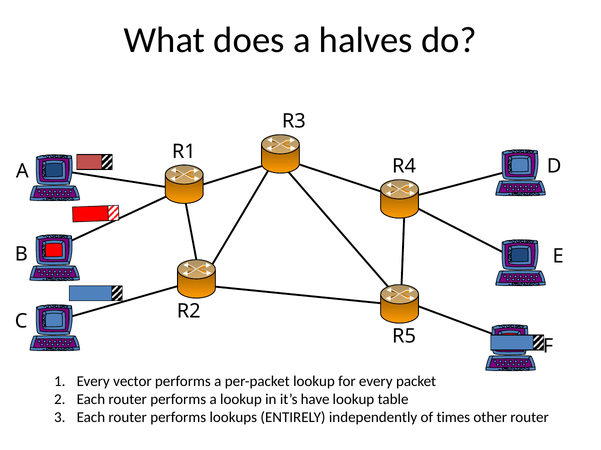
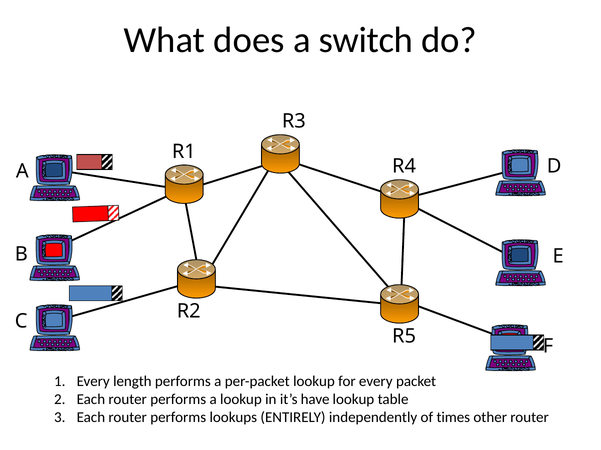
halves: halves -> switch
vector: vector -> length
